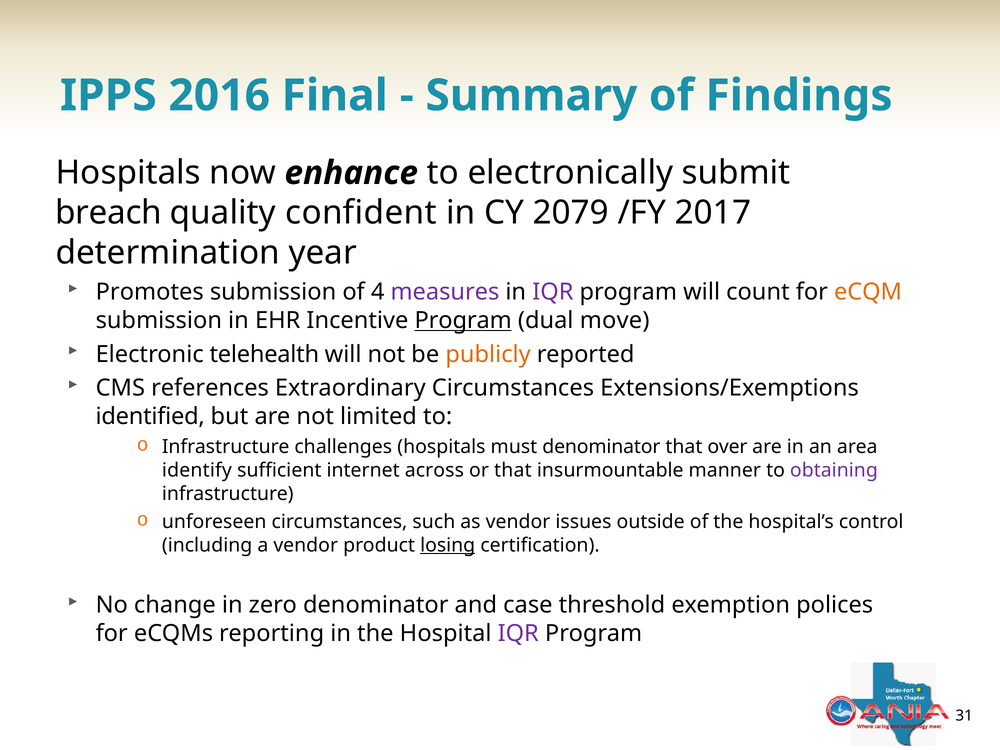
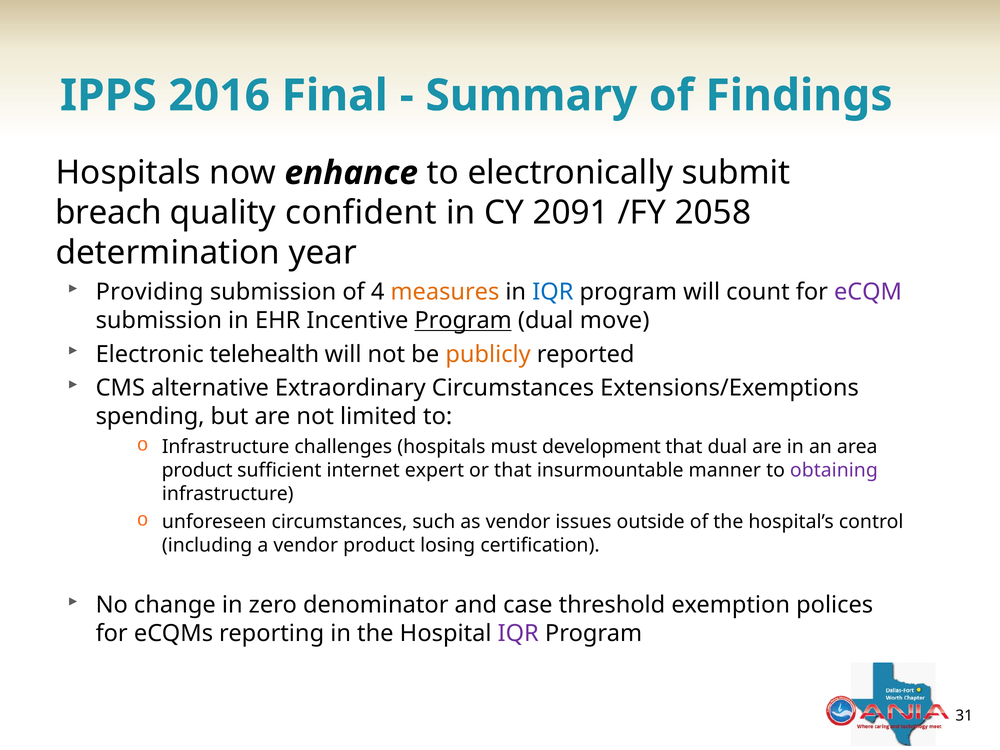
2079: 2079 -> 2091
2017: 2017 -> 2058
Promotes: Promotes -> Providing
measures colour: purple -> orange
IQR at (553, 292) colour: purple -> blue
eCQM colour: orange -> purple
references: references -> alternative
identified: identified -> spending
must denominator: denominator -> development
that over: over -> dual
identify at (197, 470): identify -> product
across: across -> expert
losing underline: present -> none
